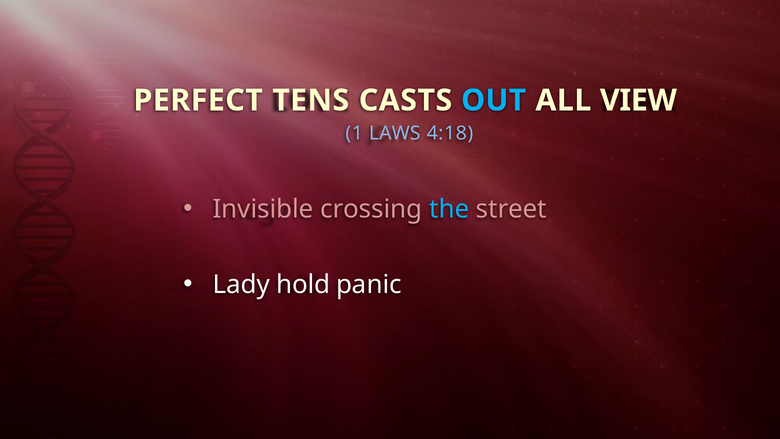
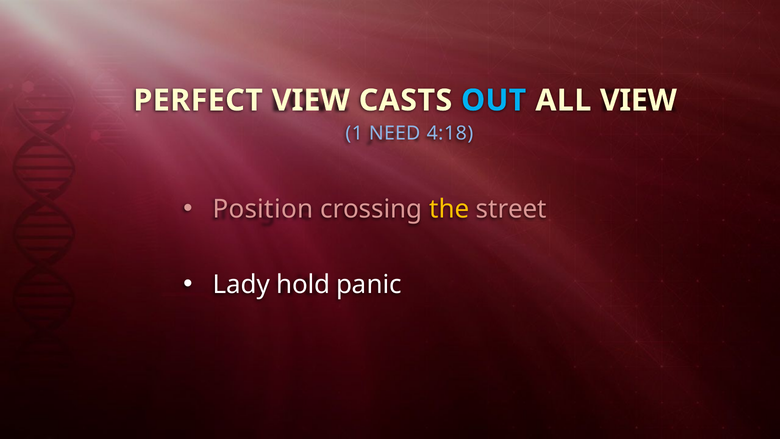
PERFECT TENS: TENS -> VIEW
LAWS: LAWS -> NEED
Invisible: Invisible -> Position
the colour: light blue -> yellow
